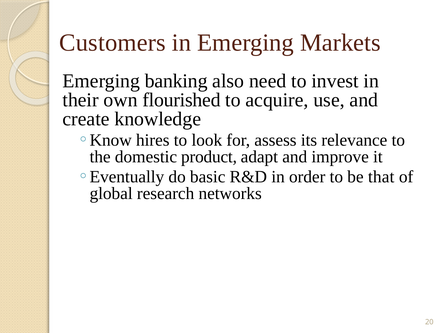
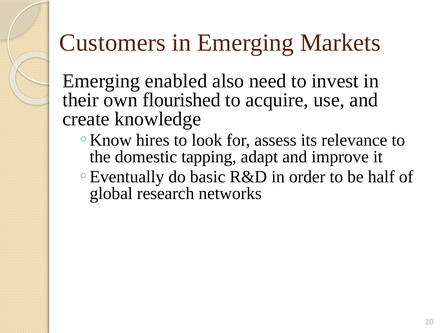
banking: banking -> enabled
product: product -> tapping
that: that -> half
